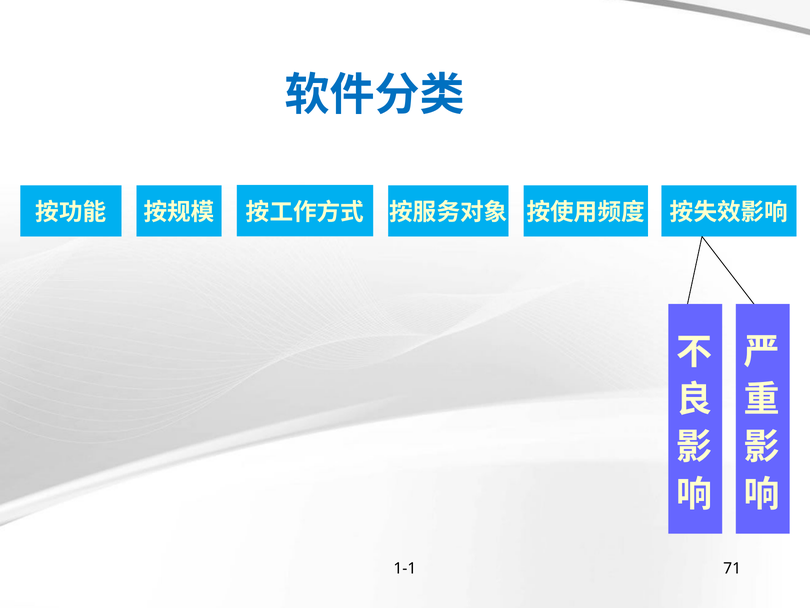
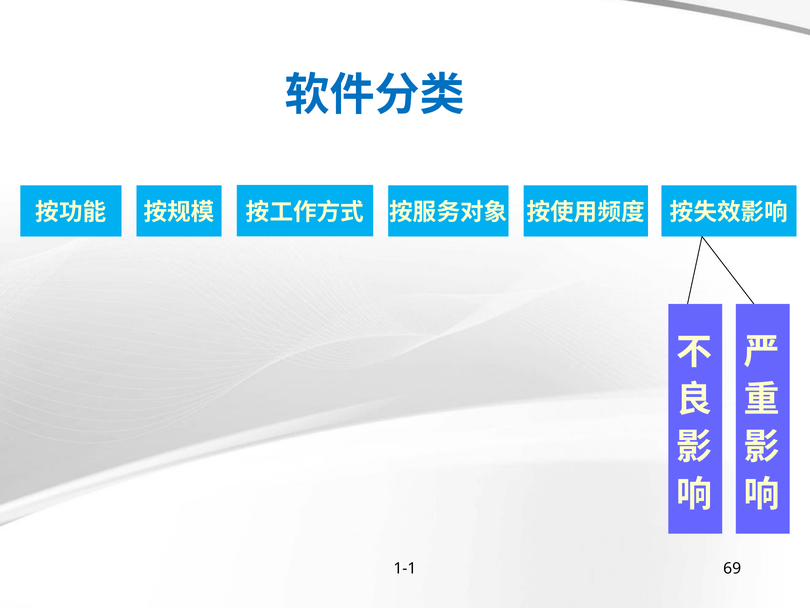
71: 71 -> 69
